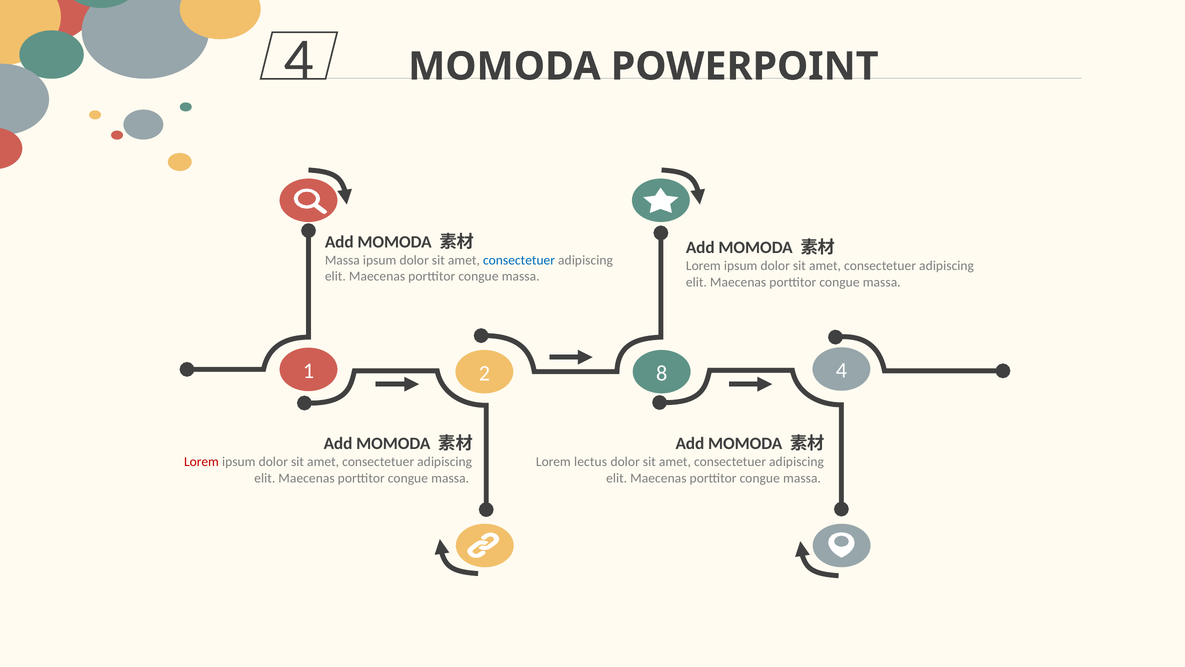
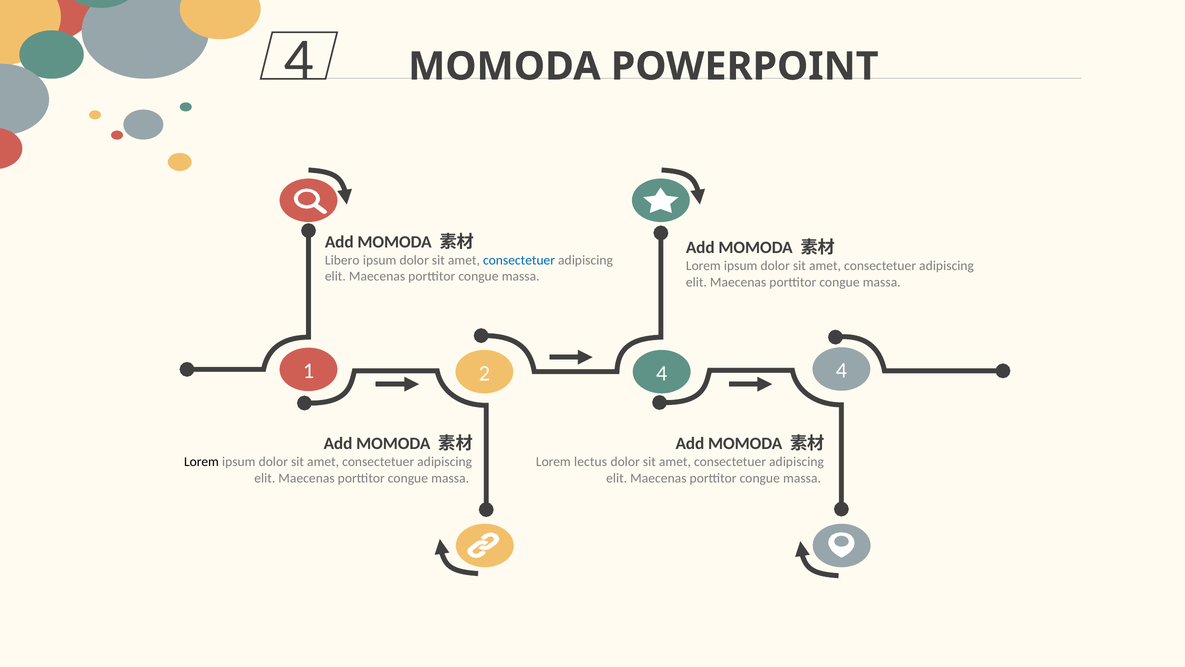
Massa at (342, 260): Massa -> Libero
1 8: 8 -> 4
Lorem at (201, 462) colour: red -> black
